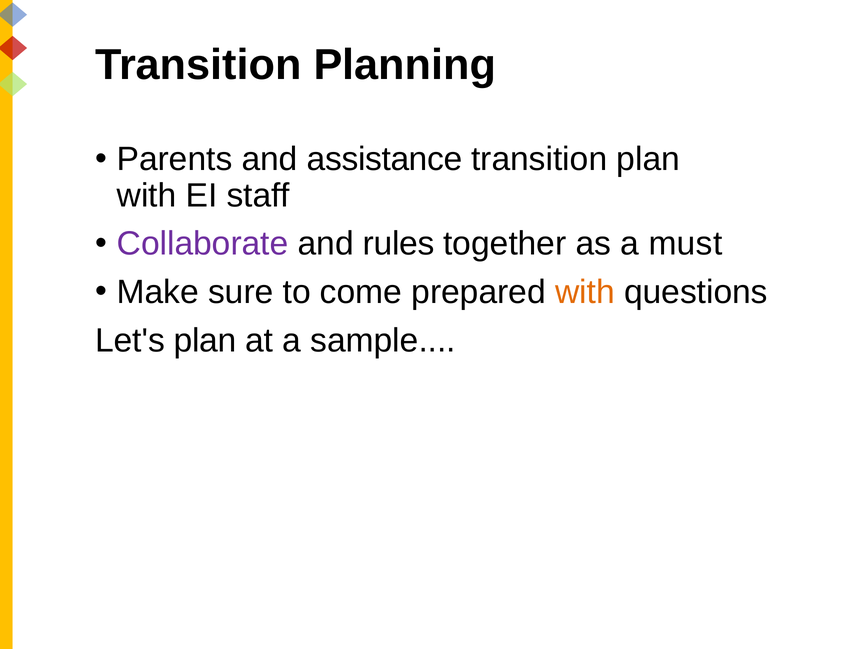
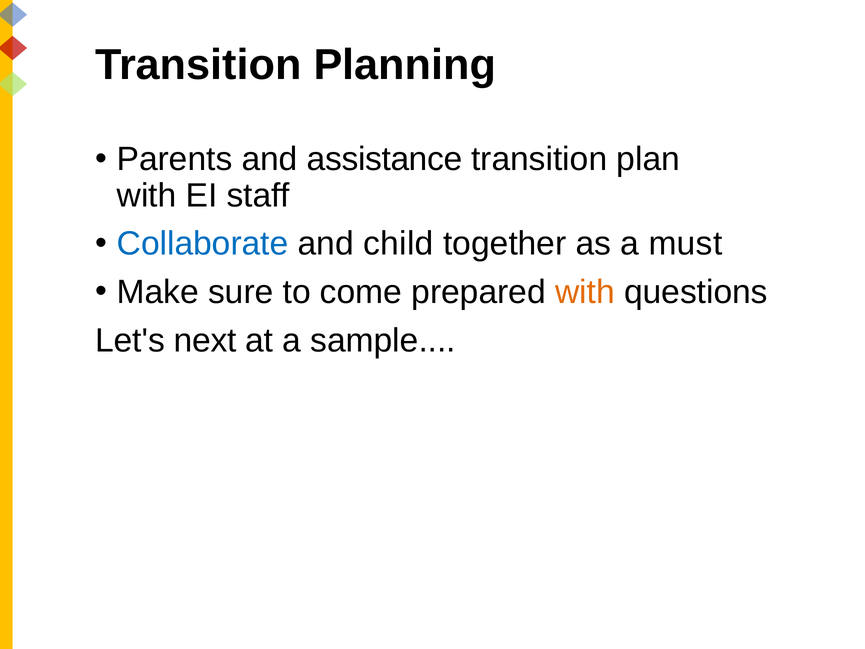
Collaborate colour: purple -> blue
rules: rules -> child
Let's plan: plan -> next
